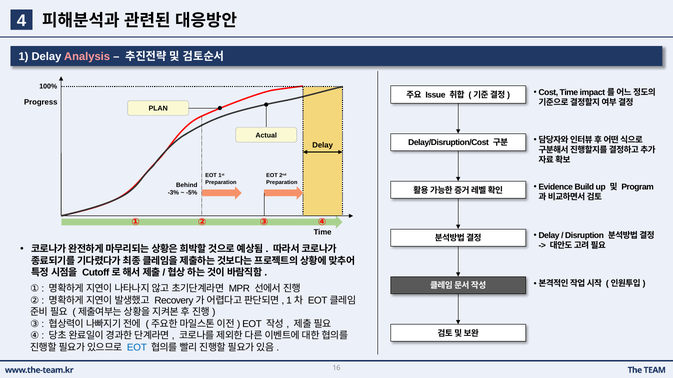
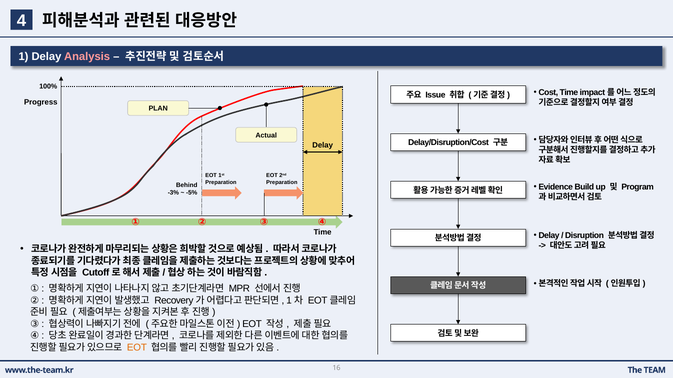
EOT at (137, 348) colour: blue -> orange
